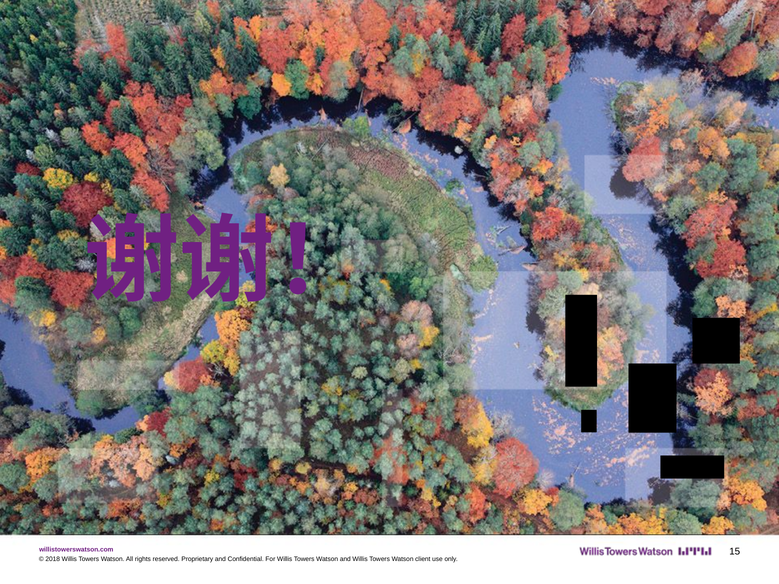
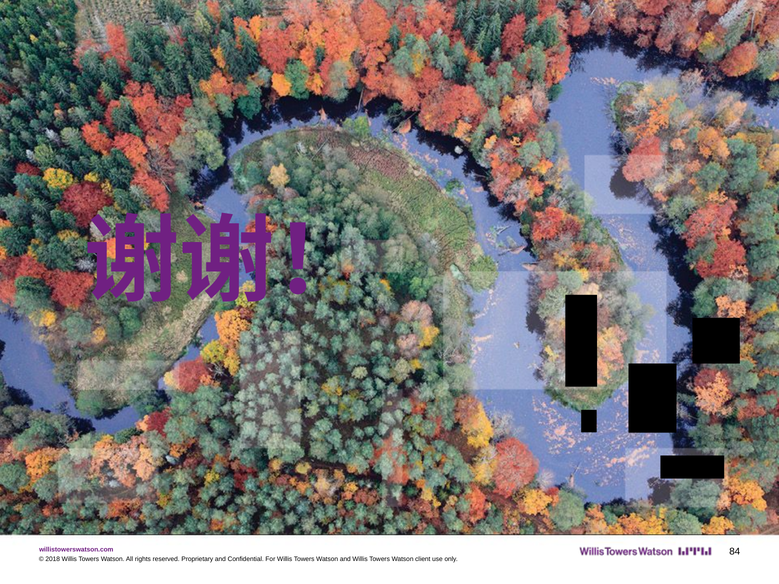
15: 15 -> 84
